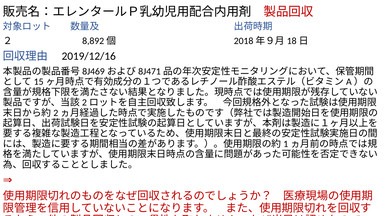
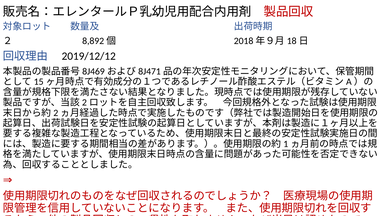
2019/12/16: 2019/12/16 -> 2019/12/12
